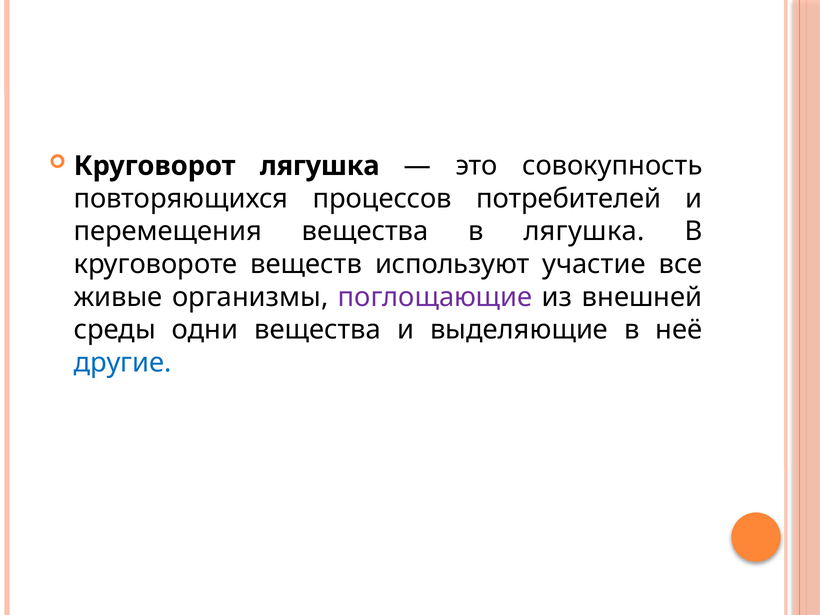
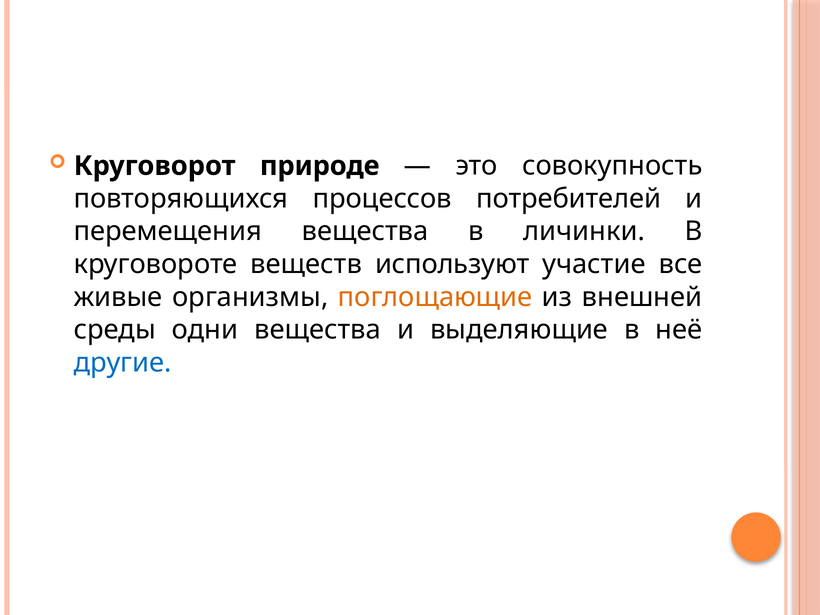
Круговорот лягушка: лягушка -> природе
в лягушка: лягушка -> личинки
поглощающие colour: purple -> orange
